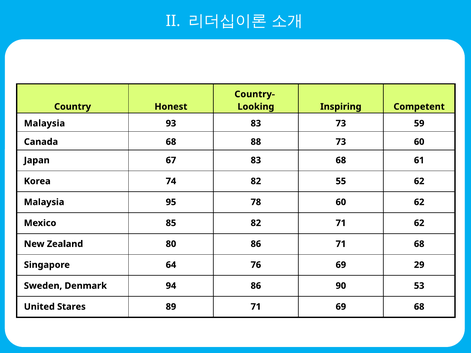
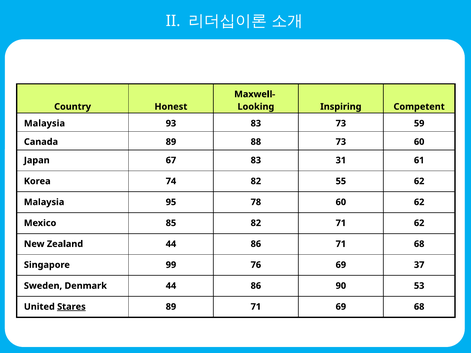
Country-: Country- -> Maxwell-
Canada 68: 68 -> 89
83 68: 68 -> 31
Zealand 80: 80 -> 44
64: 64 -> 99
29: 29 -> 37
Denmark 94: 94 -> 44
Stares underline: none -> present
